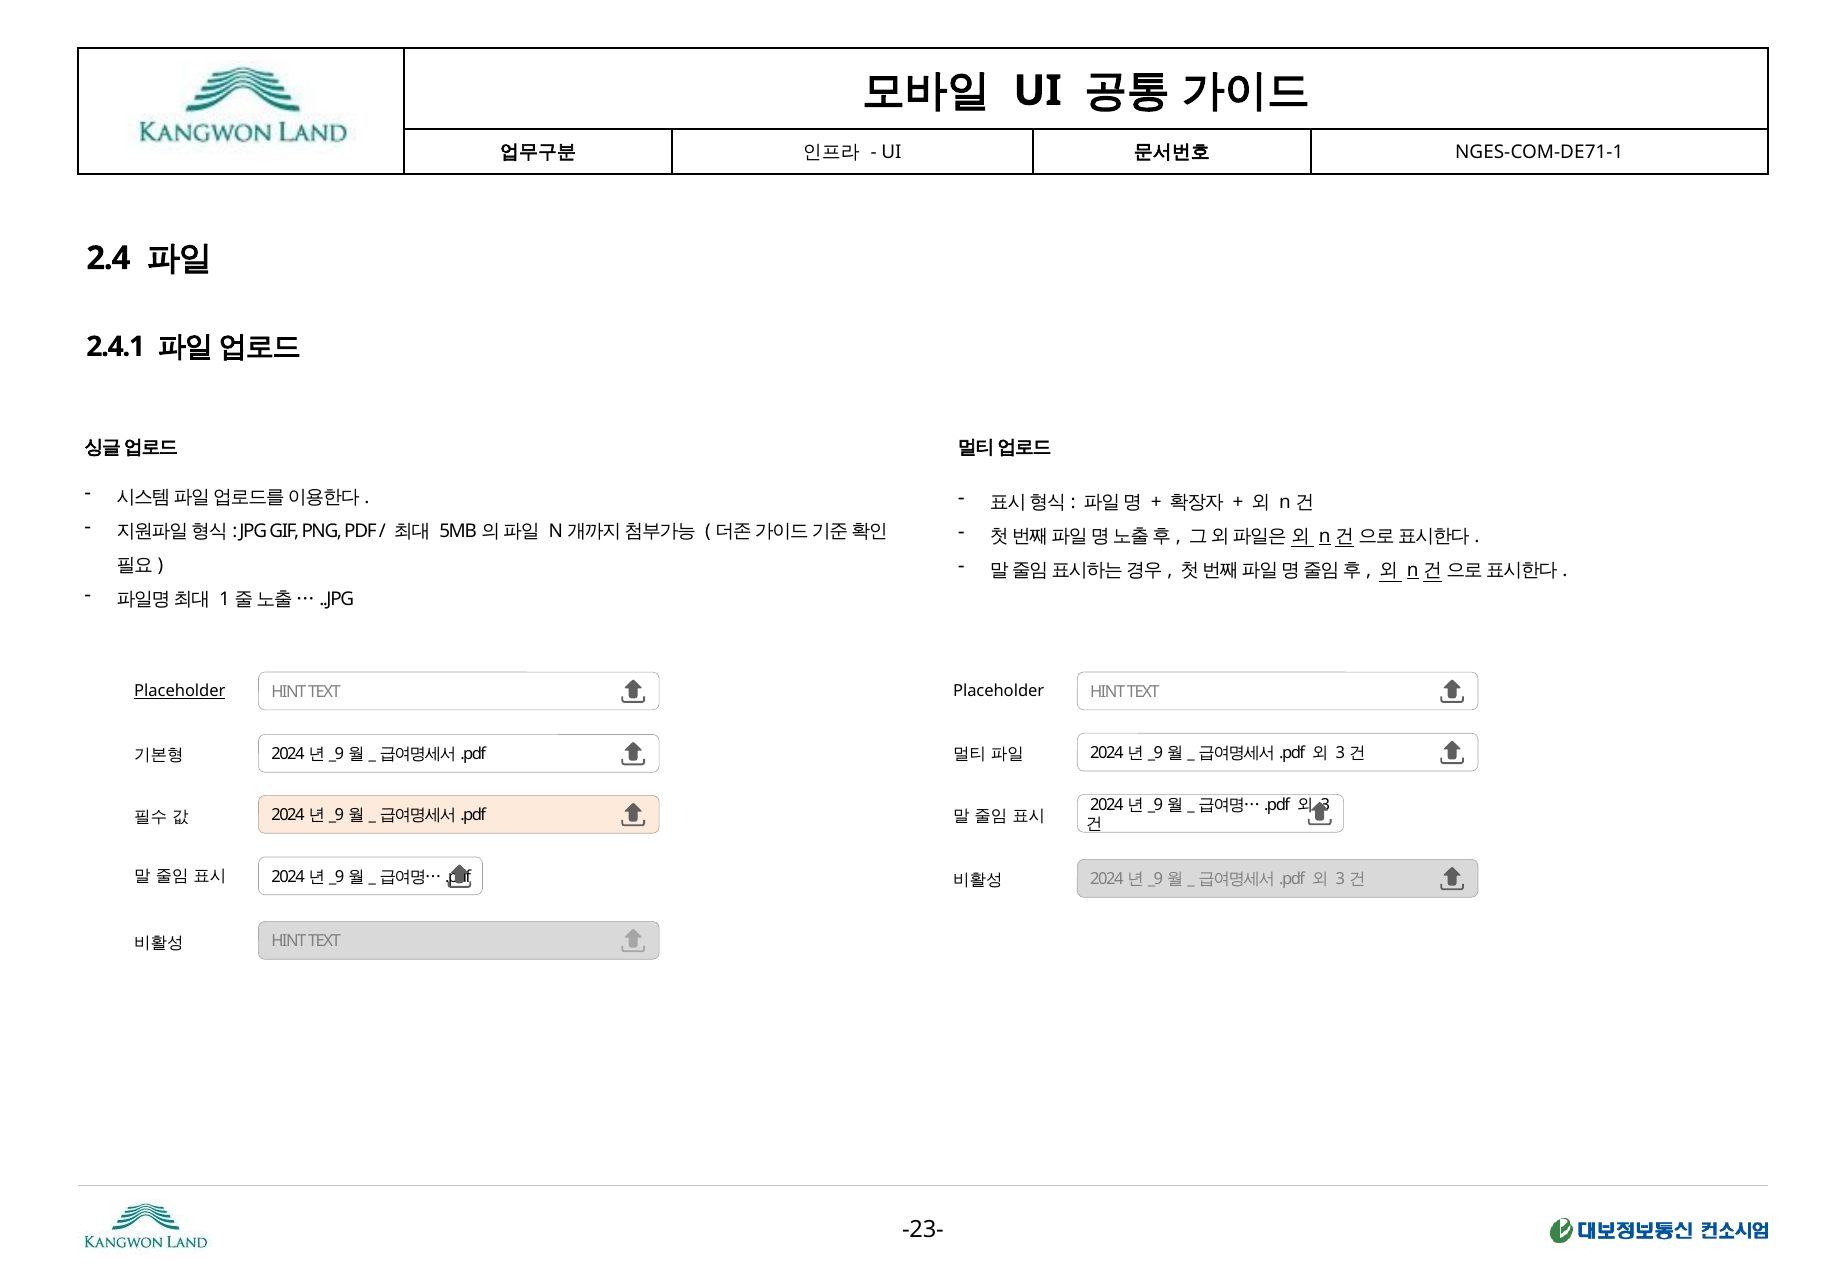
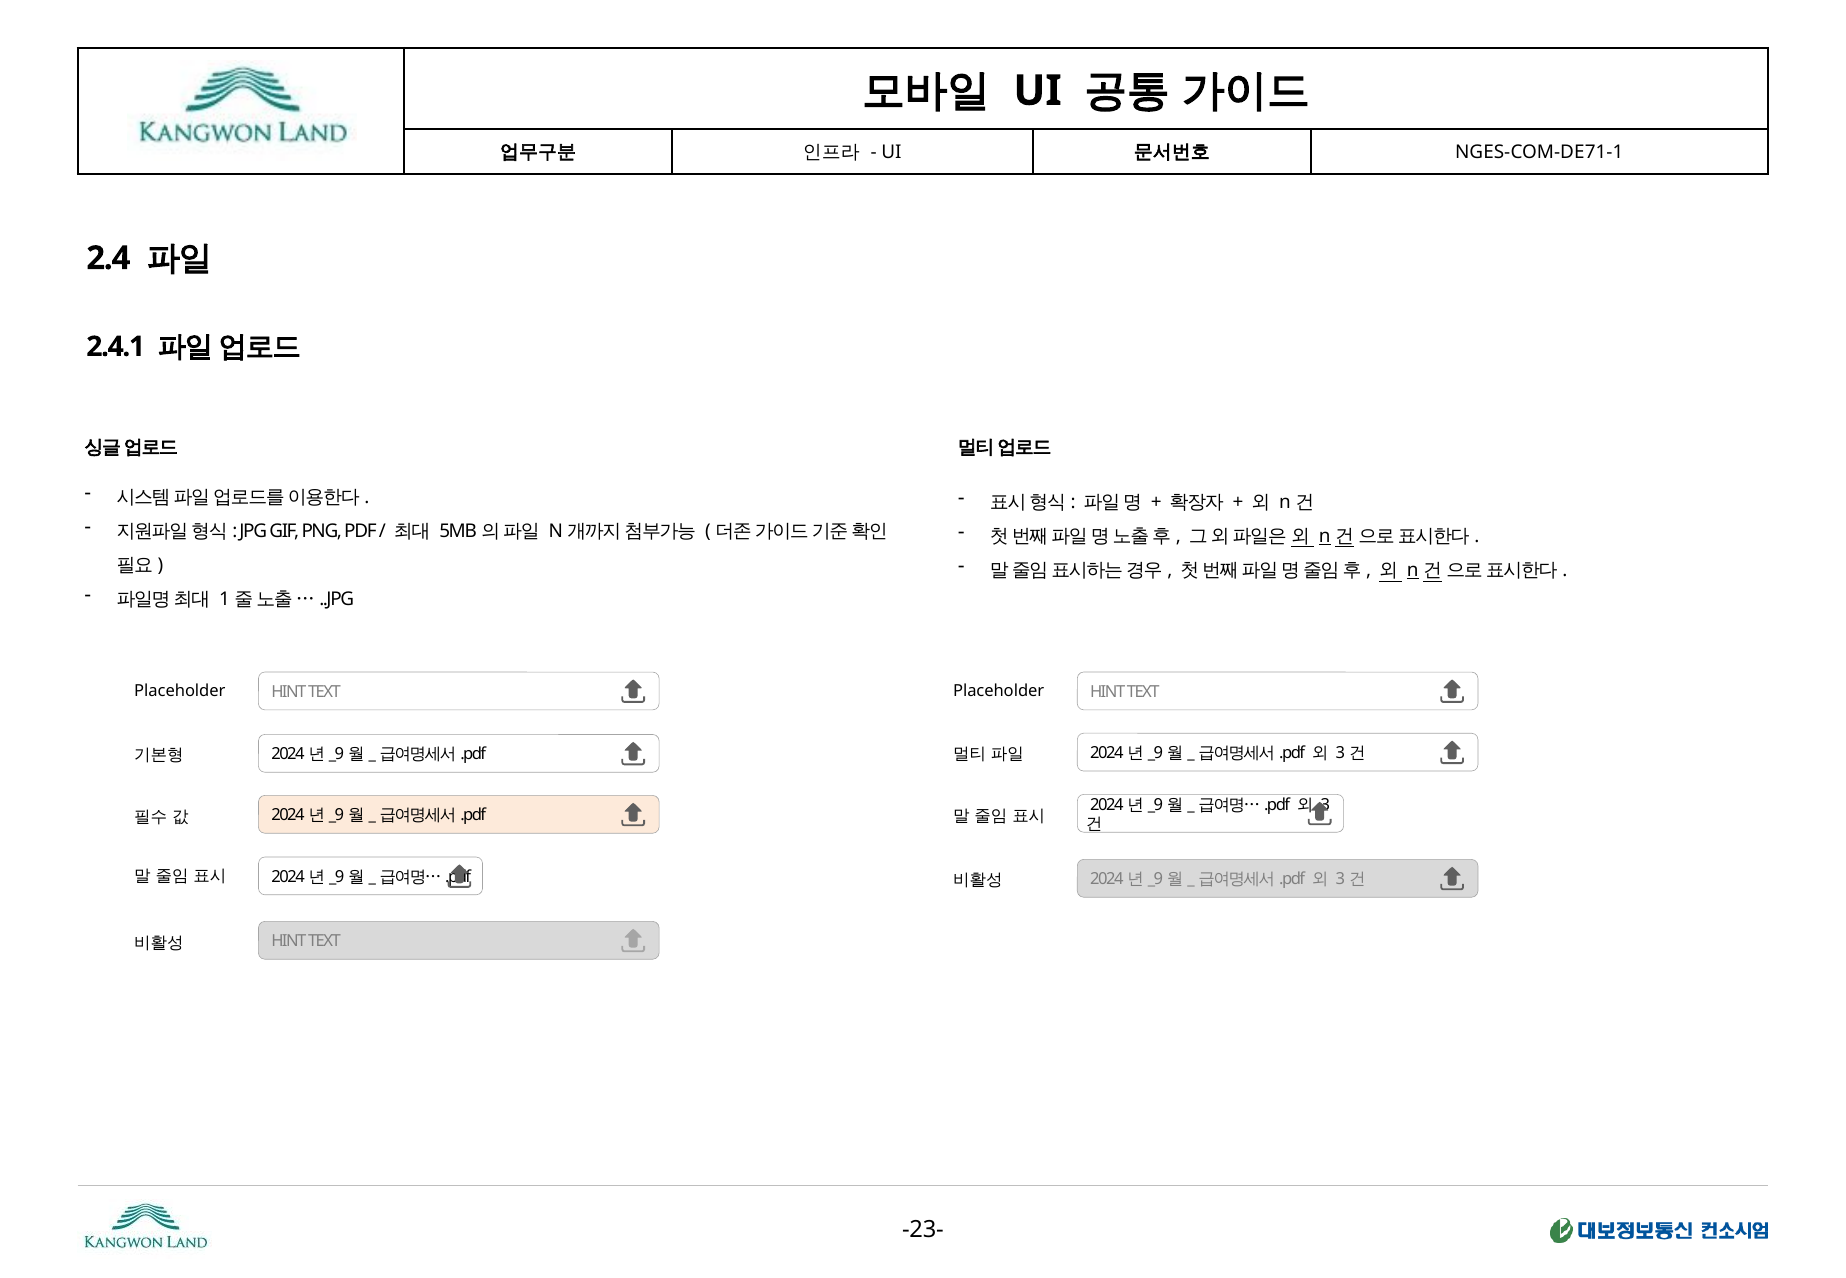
Placeholder at (180, 691) underline: present -> none
